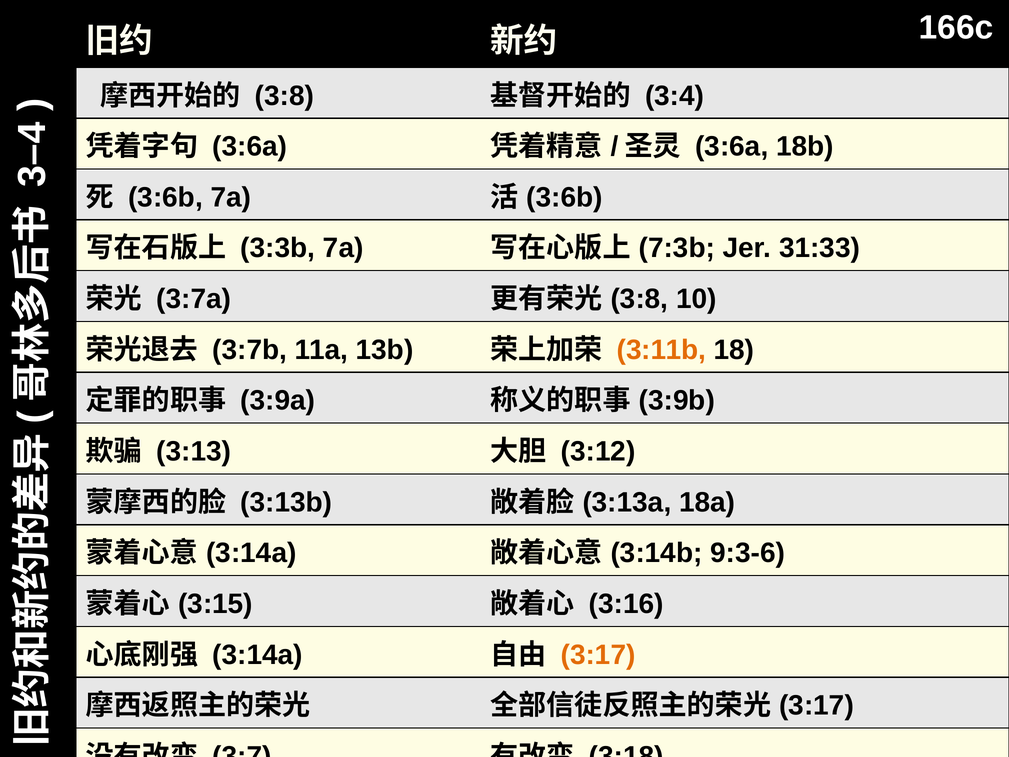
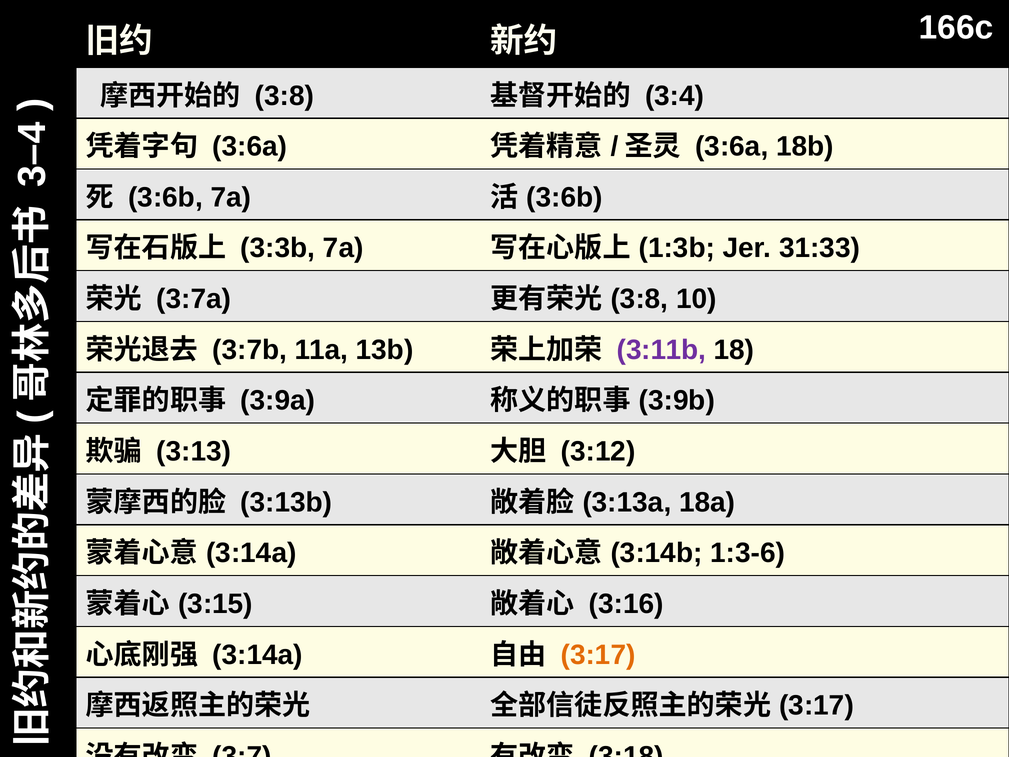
7:3b: 7:3b -> 1:3b
3:11b colour: orange -> purple
9:3-6: 9:3-6 -> 1:3-6
